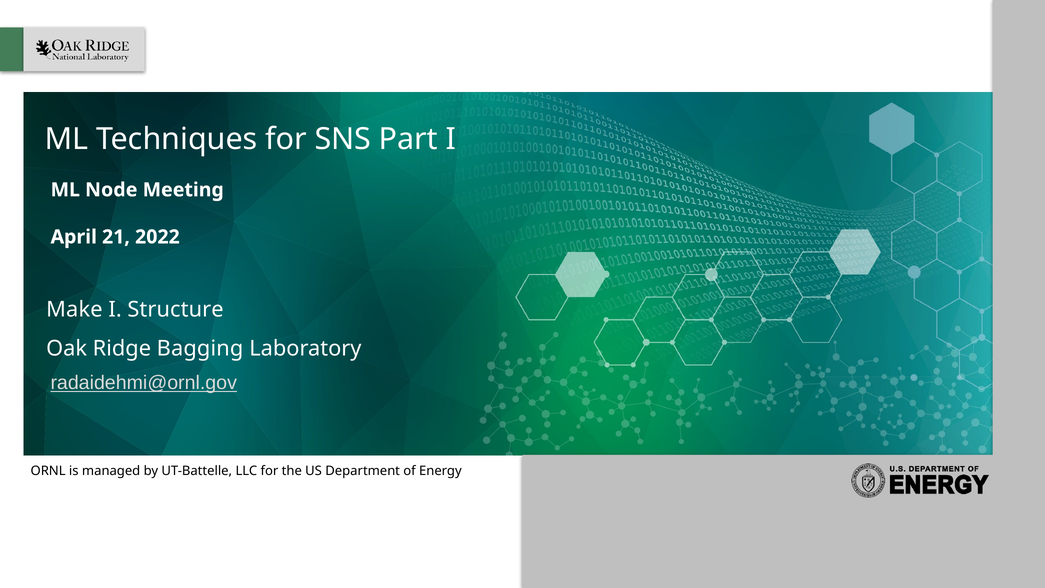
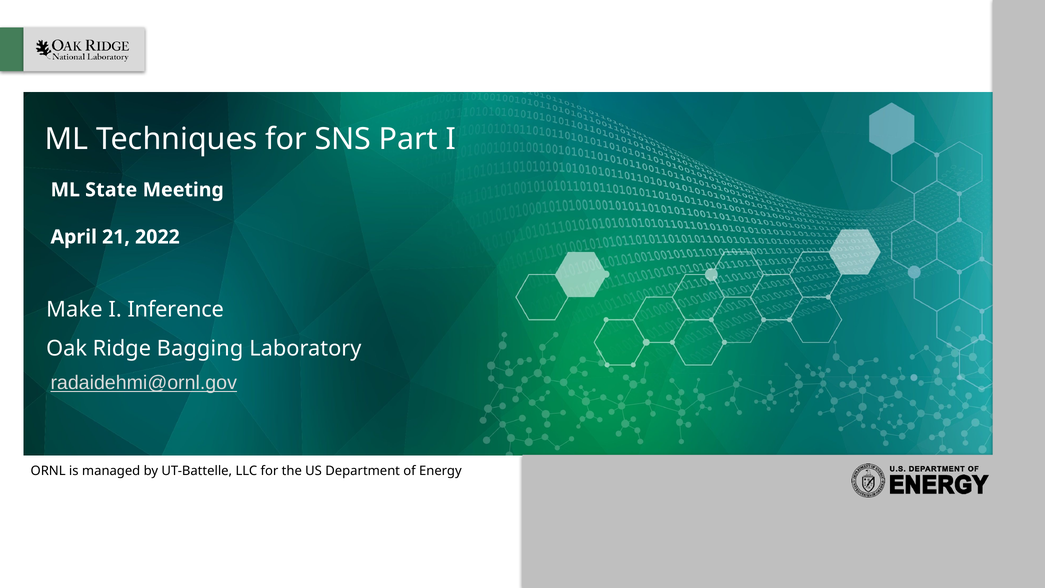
Node: Node -> State
Structure: Structure -> Inference
